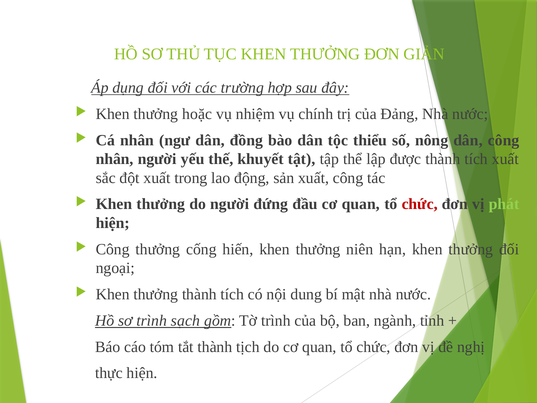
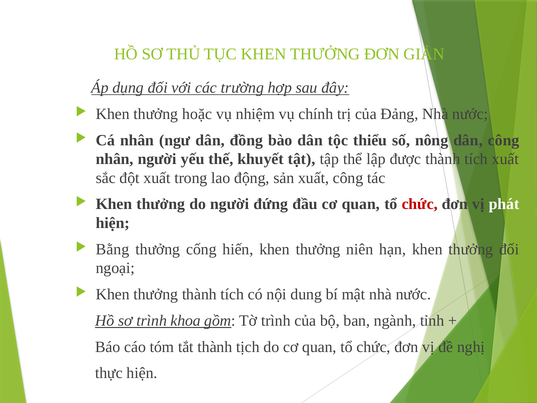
phát colour: light green -> white
Công at (113, 249): Công -> Bằng
sạch: sạch -> khoa
